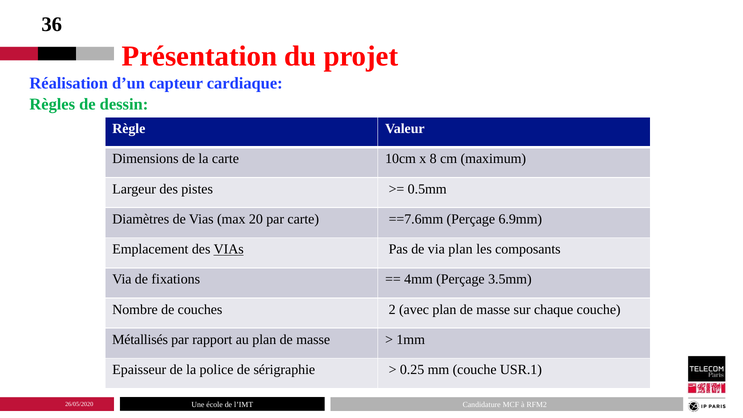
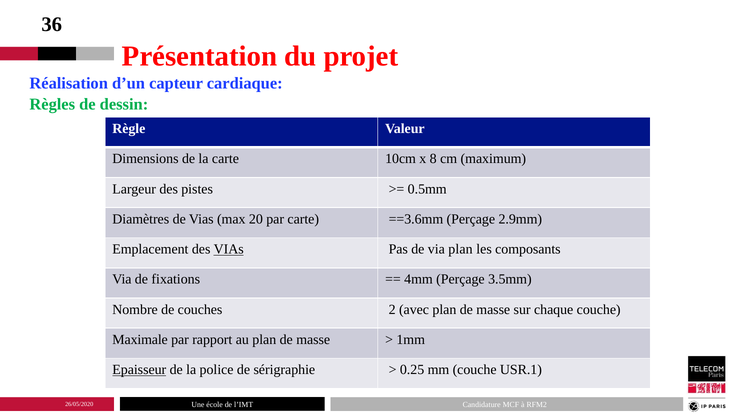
==7.6mm: ==7.6mm -> ==3.6mm
6.9mm: 6.9mm -> 2.9mm
Métallisés: Métallisés -> Maximale
Epaisseur underline: none -> present
